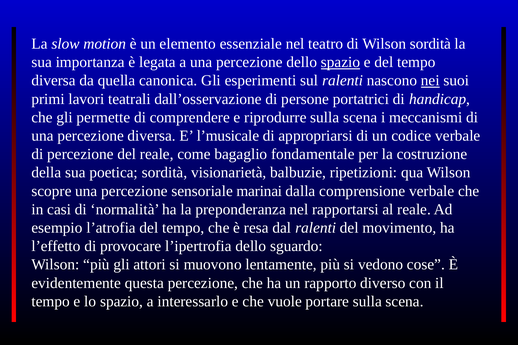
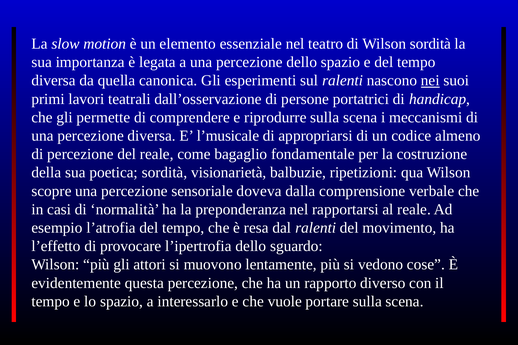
spazio at (340, 62) underline: present -> none
codice verbale: verbale -> almeno
marinai: marinai -> doveva
